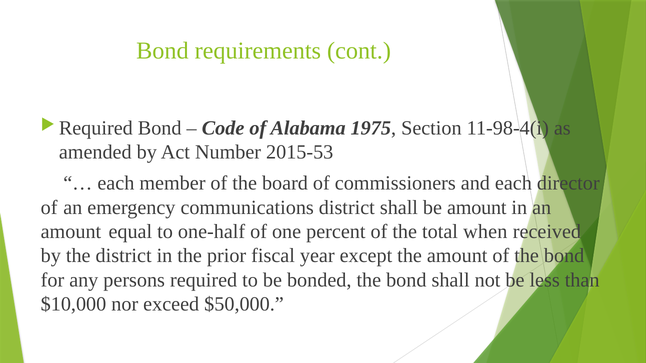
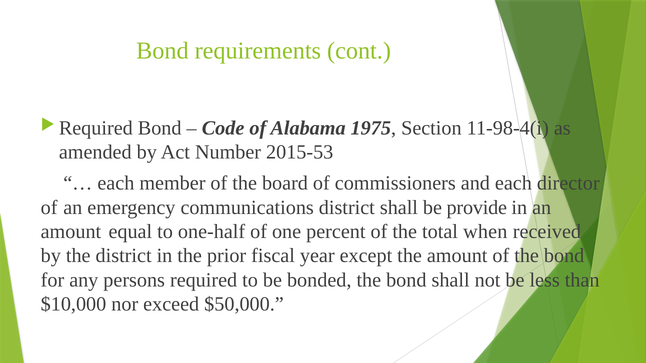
be amount: amount -> provide
